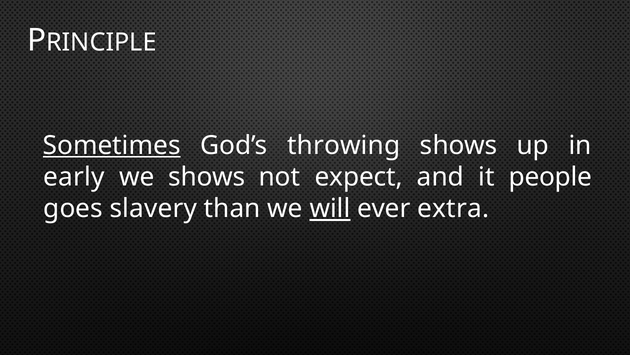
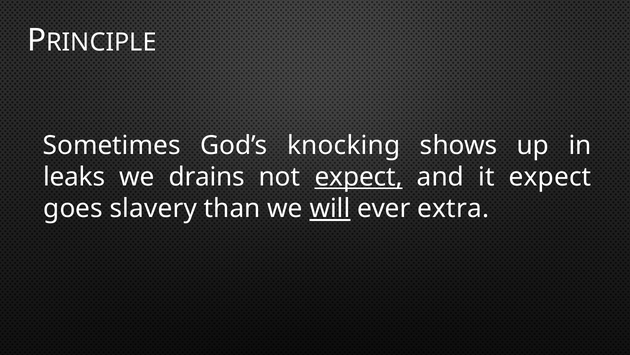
Sometimes underline: present -> none
throwing: throwing -> knocking
early: early -> leaks
we shows: shows -> drains
expect at (359, 177) underline: none -> present
it people: people -> expect
